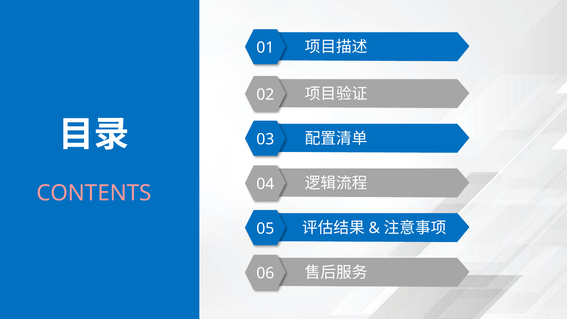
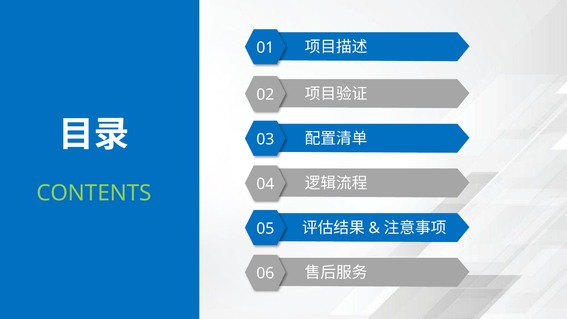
CONTENTS colour: pink -> light green
